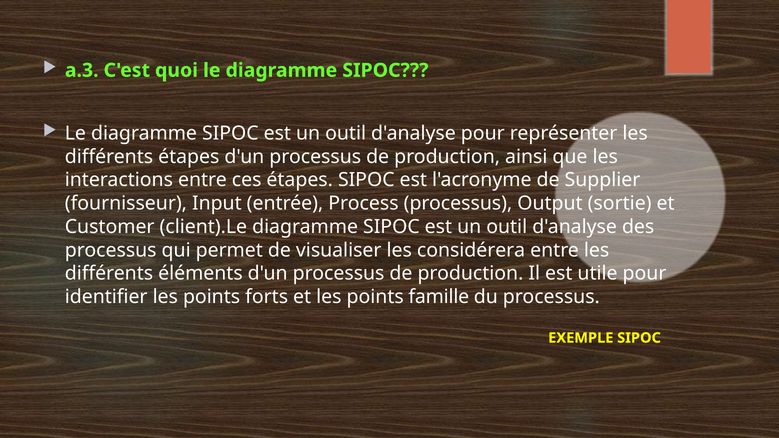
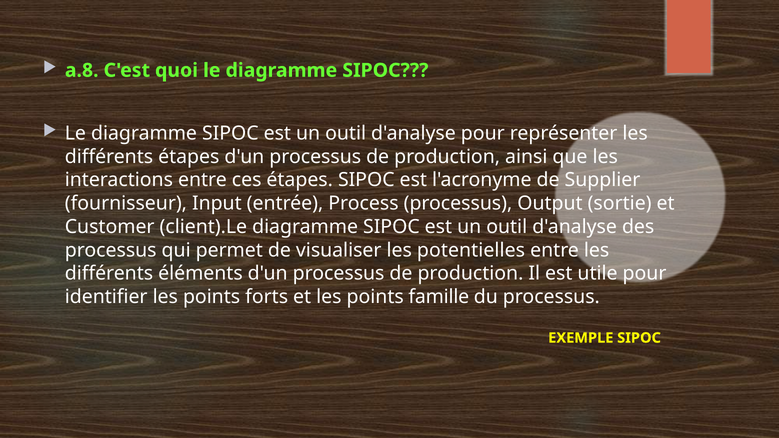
a.3: a.3 -> a.8
considérera: considérera -> potentielles
